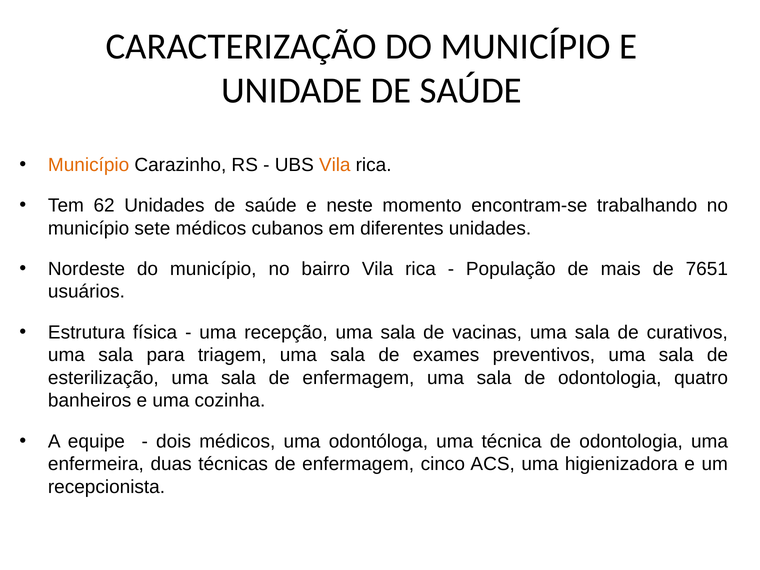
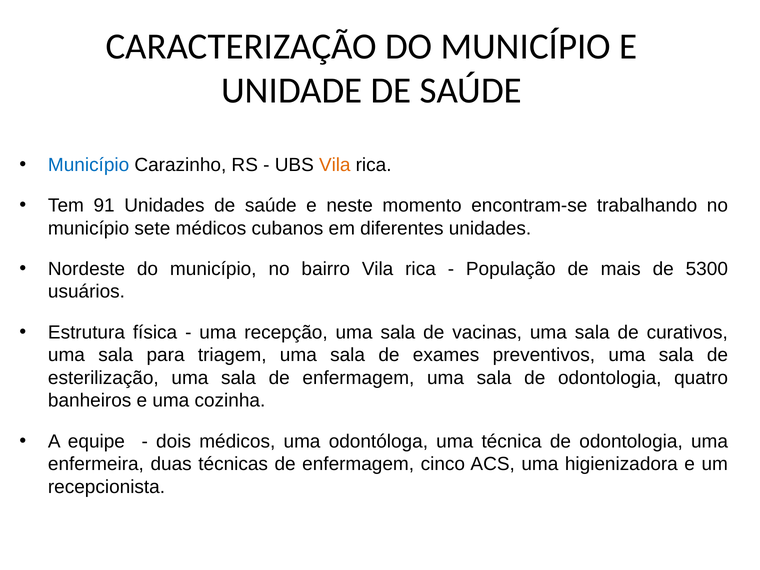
Município at (89, 165) colour: orange -> blue
62: 62 -> 91
7651: 7651 -> 5300
